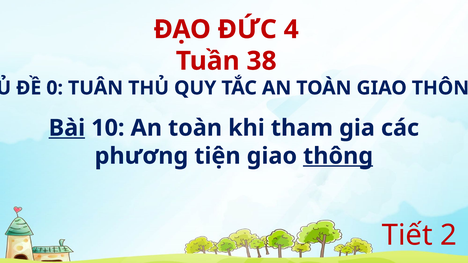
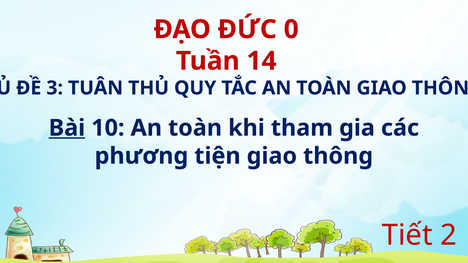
4: 4 -> 0
38: 38 -> 14
0: 0 -> 3
thông at (338, 156) underline: present -> none
